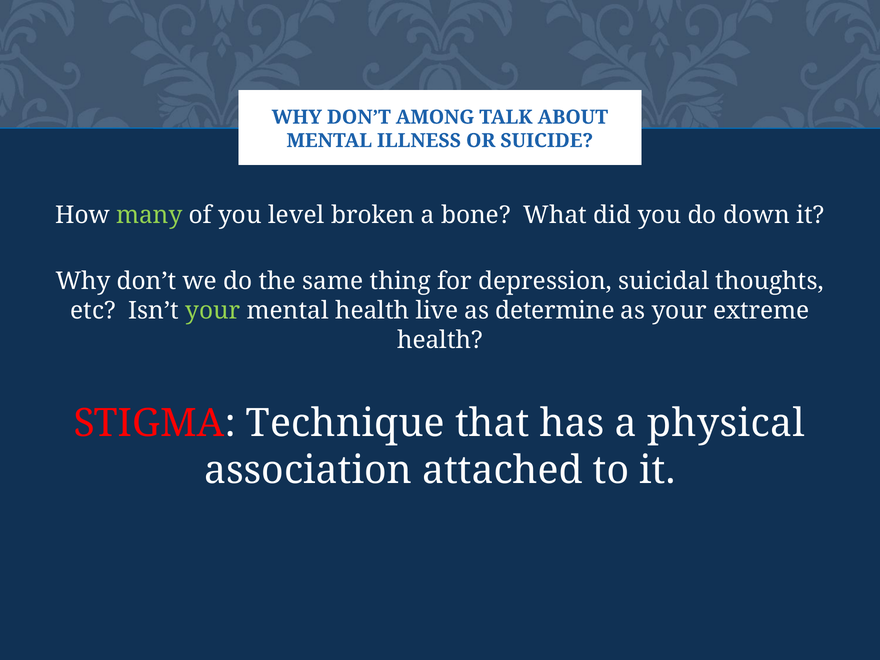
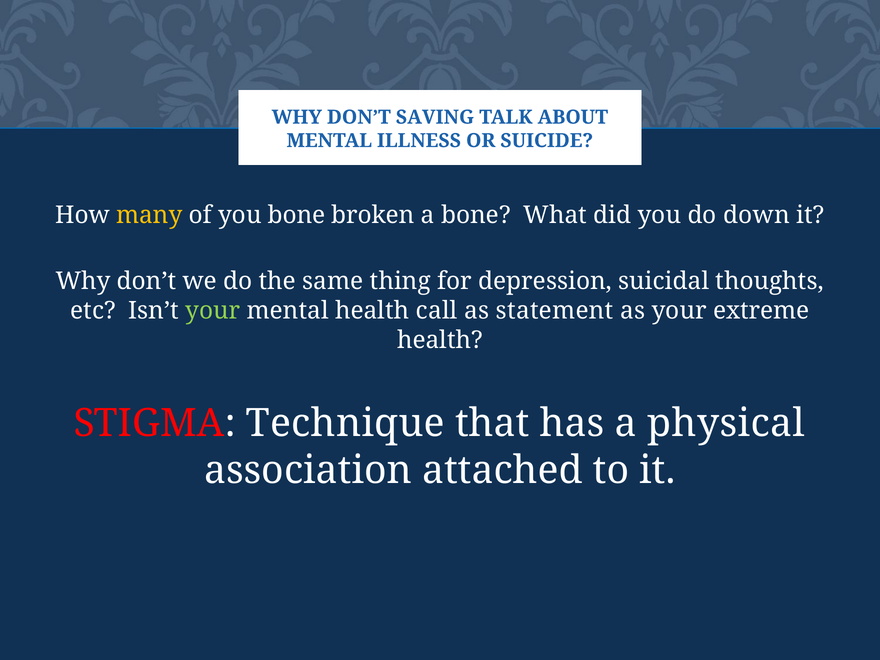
AMONG: AMONG -> SAVING
many colour: light green -> yellow
you level: level -> bone
live: live -> call
determine: determine -> statement
